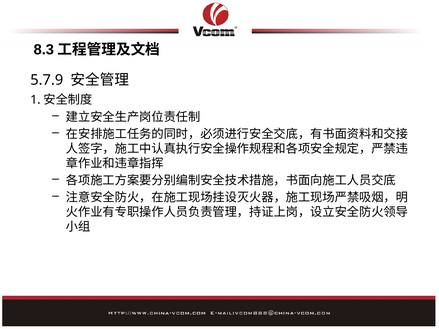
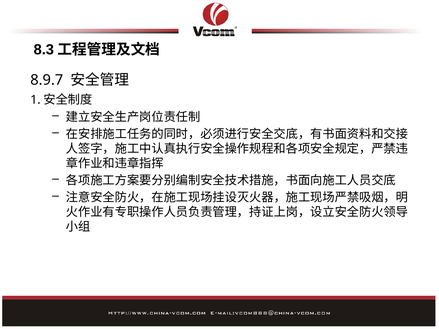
5.7.9: 5.7.9 -> 8.9.7
